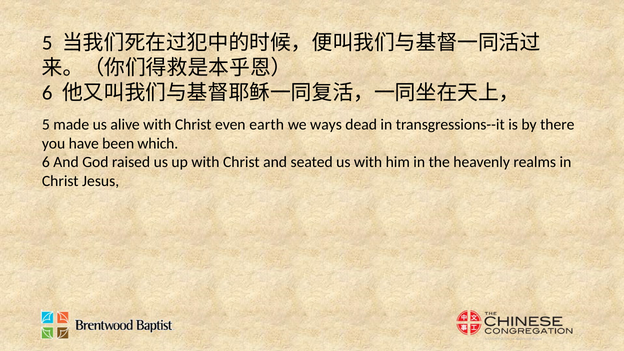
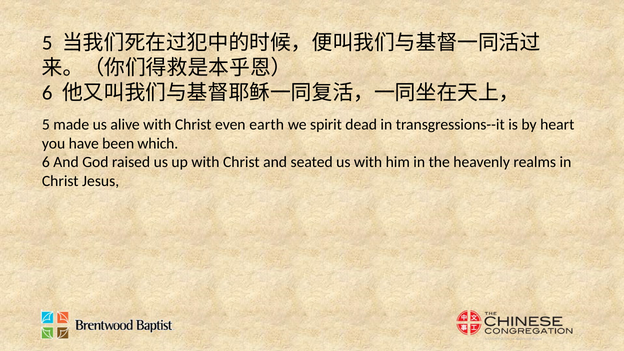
ways: ways -> spirit
there: there -> heart
